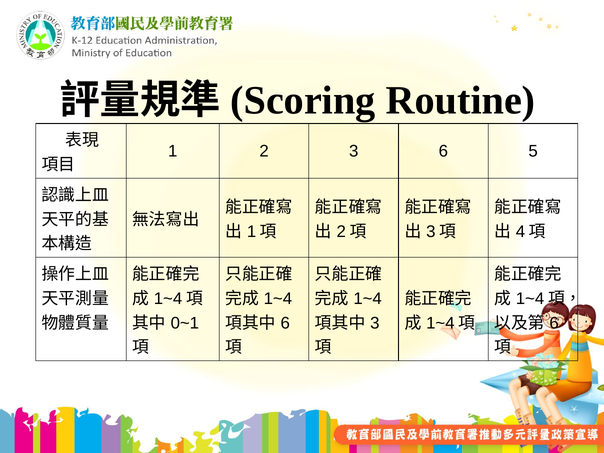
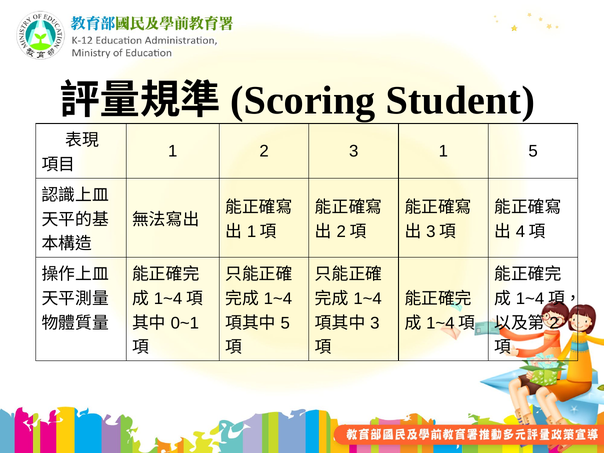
Routine: Routine -> Student
3 6: 6 -> 1
6 at (285, 323): 6 -> 5
6 at (554, 323): 6 -> 2
